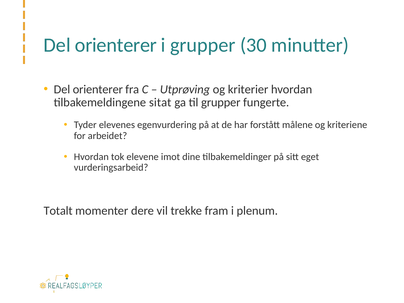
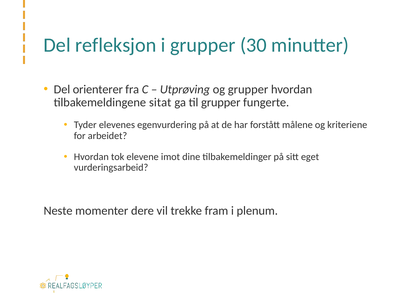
orienterer at (116, 45): orienterer -> refleksjon
og kriterier: kriterier -> grupper
Totalt: Totalt -> Neste
